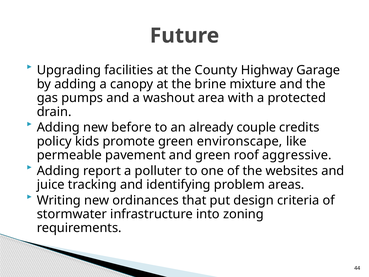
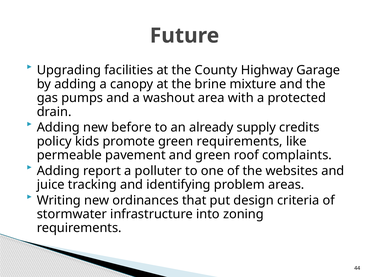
couple: couple -> supply
green environscape: environscape -> requirements
aggressive: aggressive -> complaints
